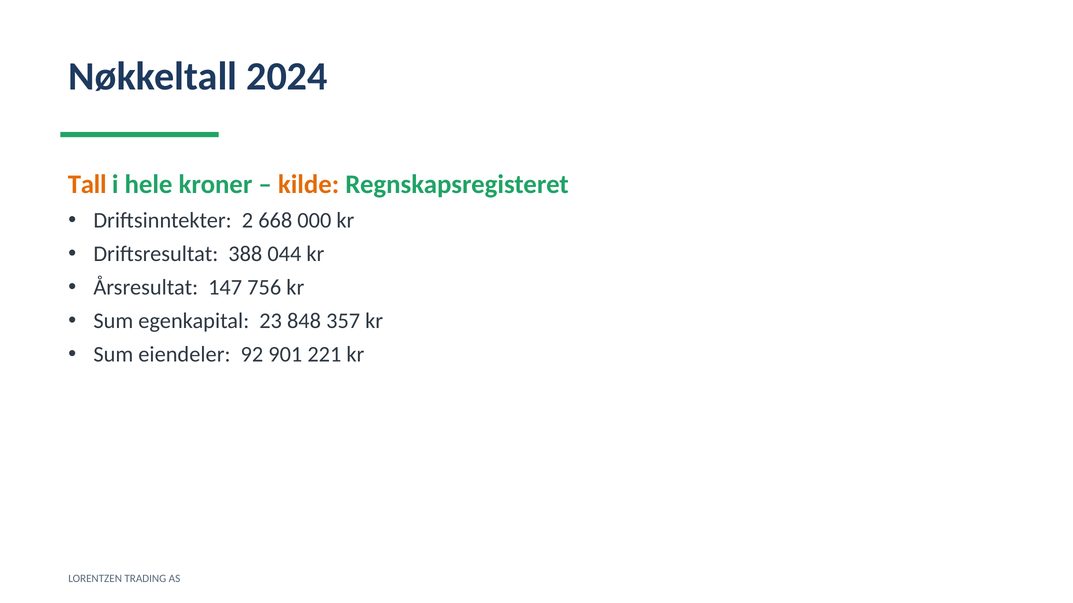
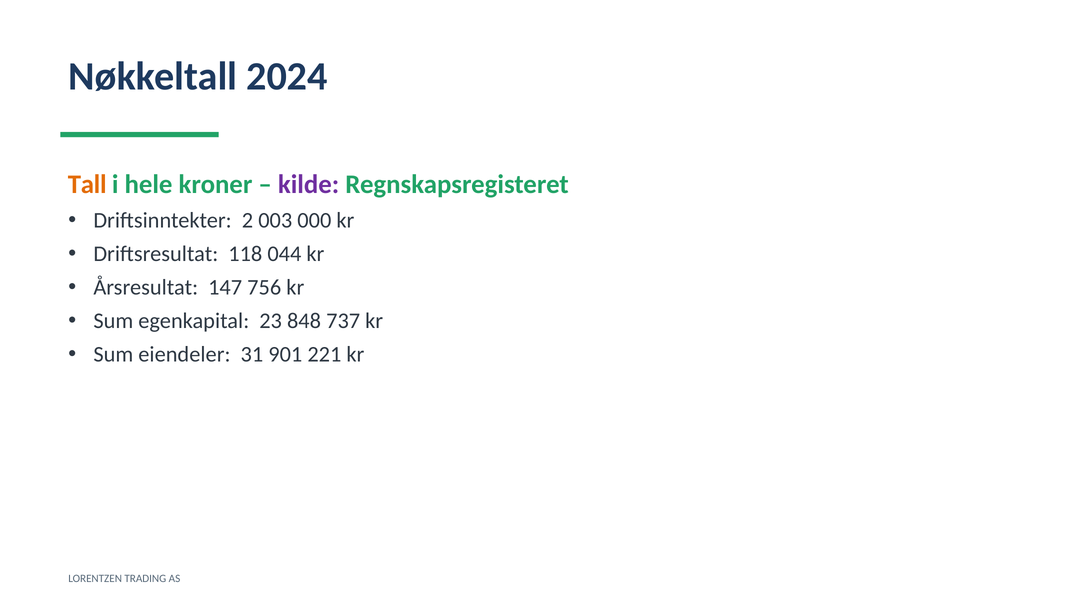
kilde colour: orange -> purple
668: 668 -> 003
388: 388 -> 118
357: 357 -> 737
92: 92 -> 31
